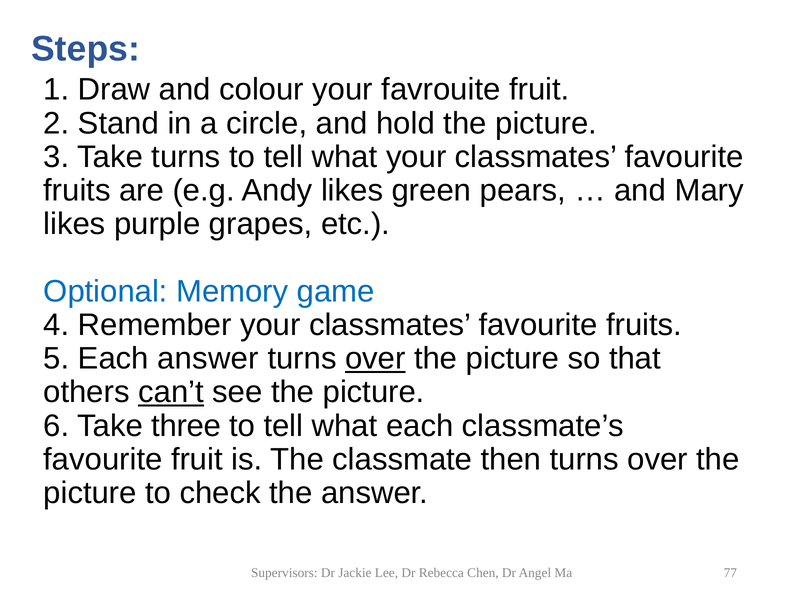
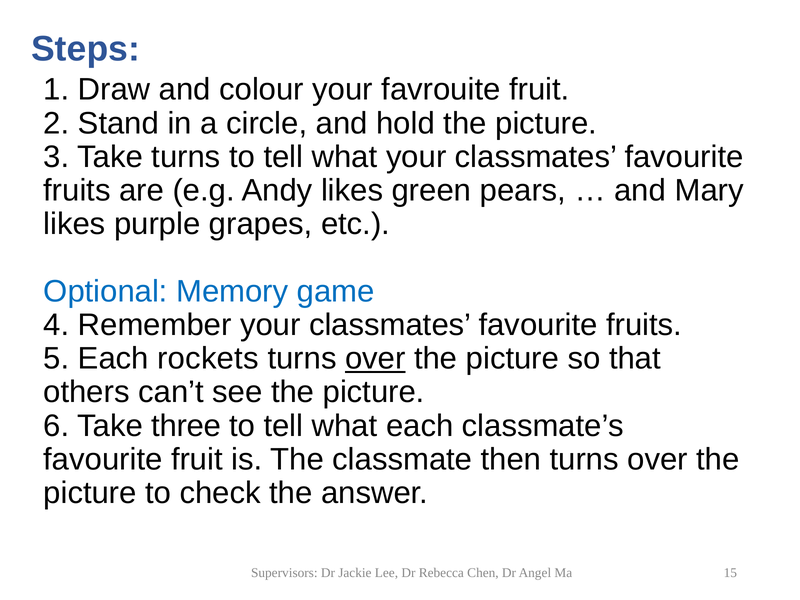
Each answer: answer -> rockets
can’t underline: present -> none
77: 77 -> 15
